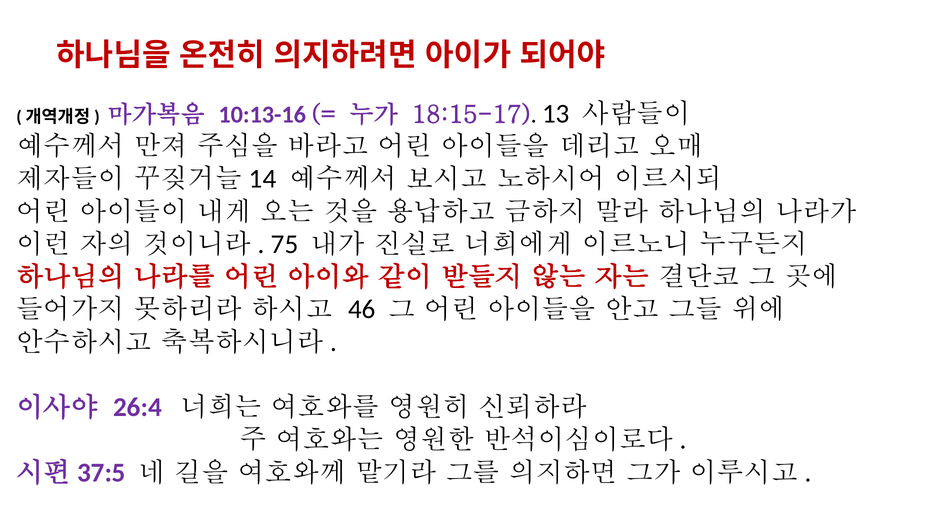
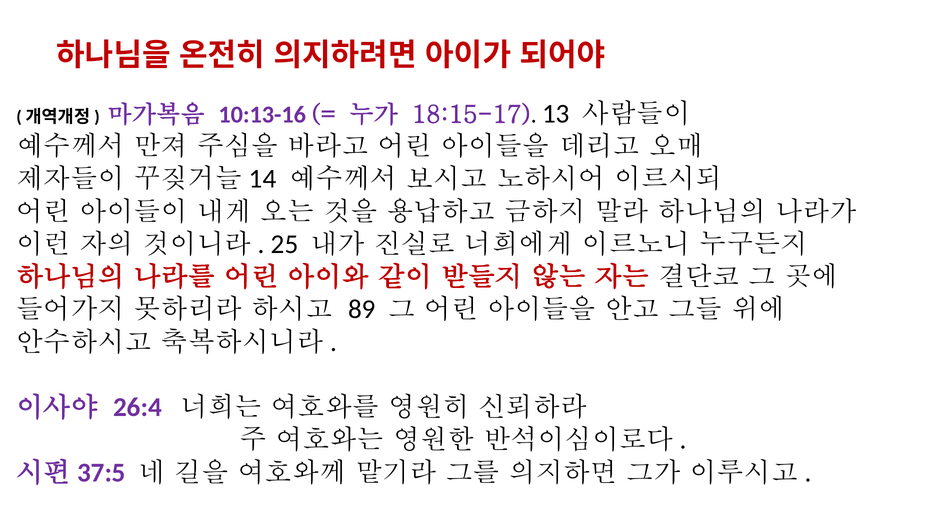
75: 75 -> 25
46: 46 -> 89
